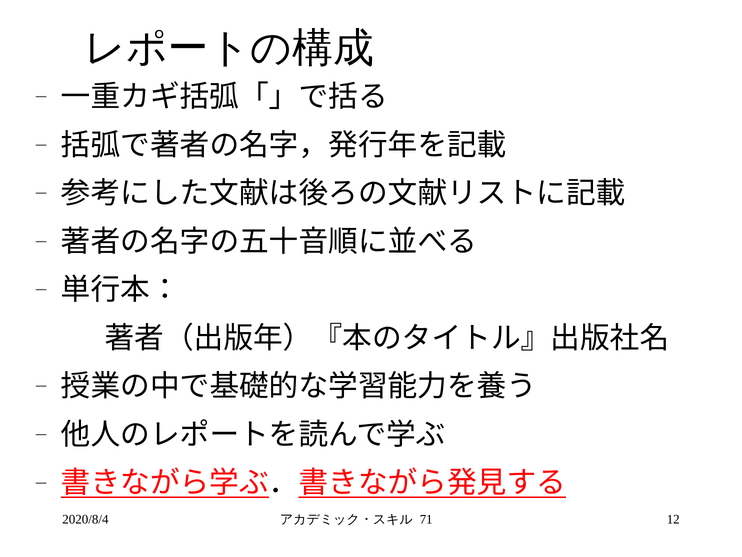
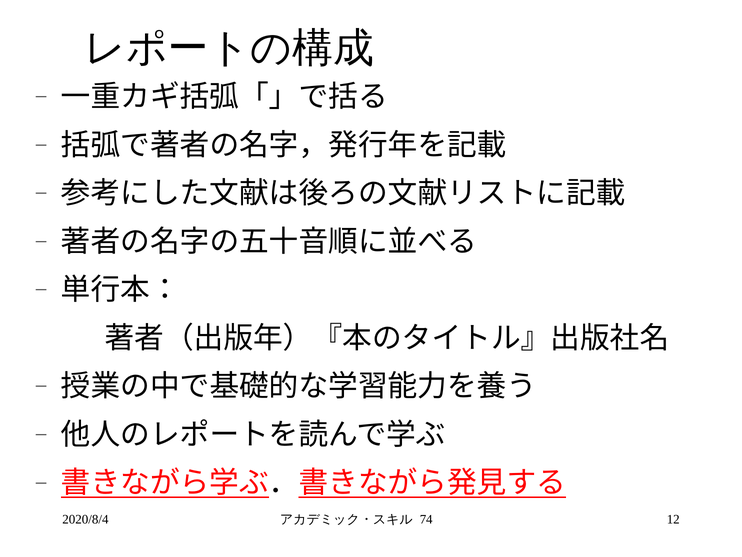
71: 71 -> 74
